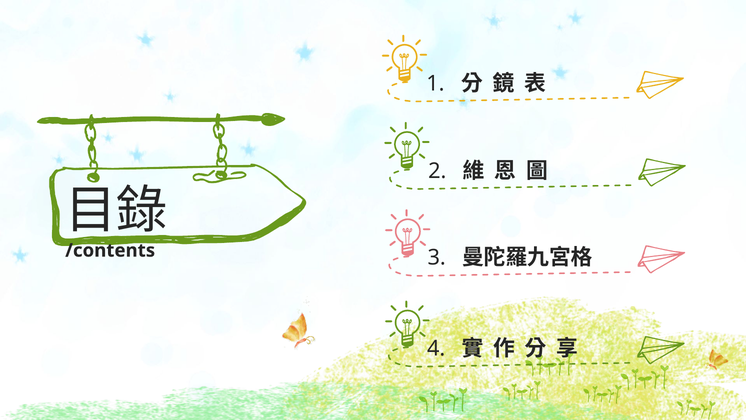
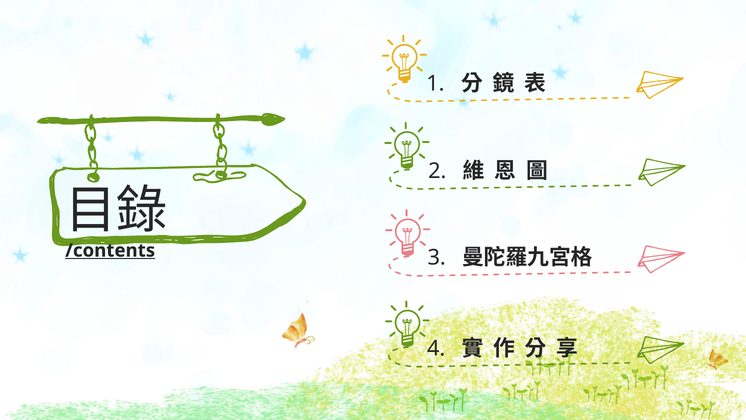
/contents underline: none -> present
